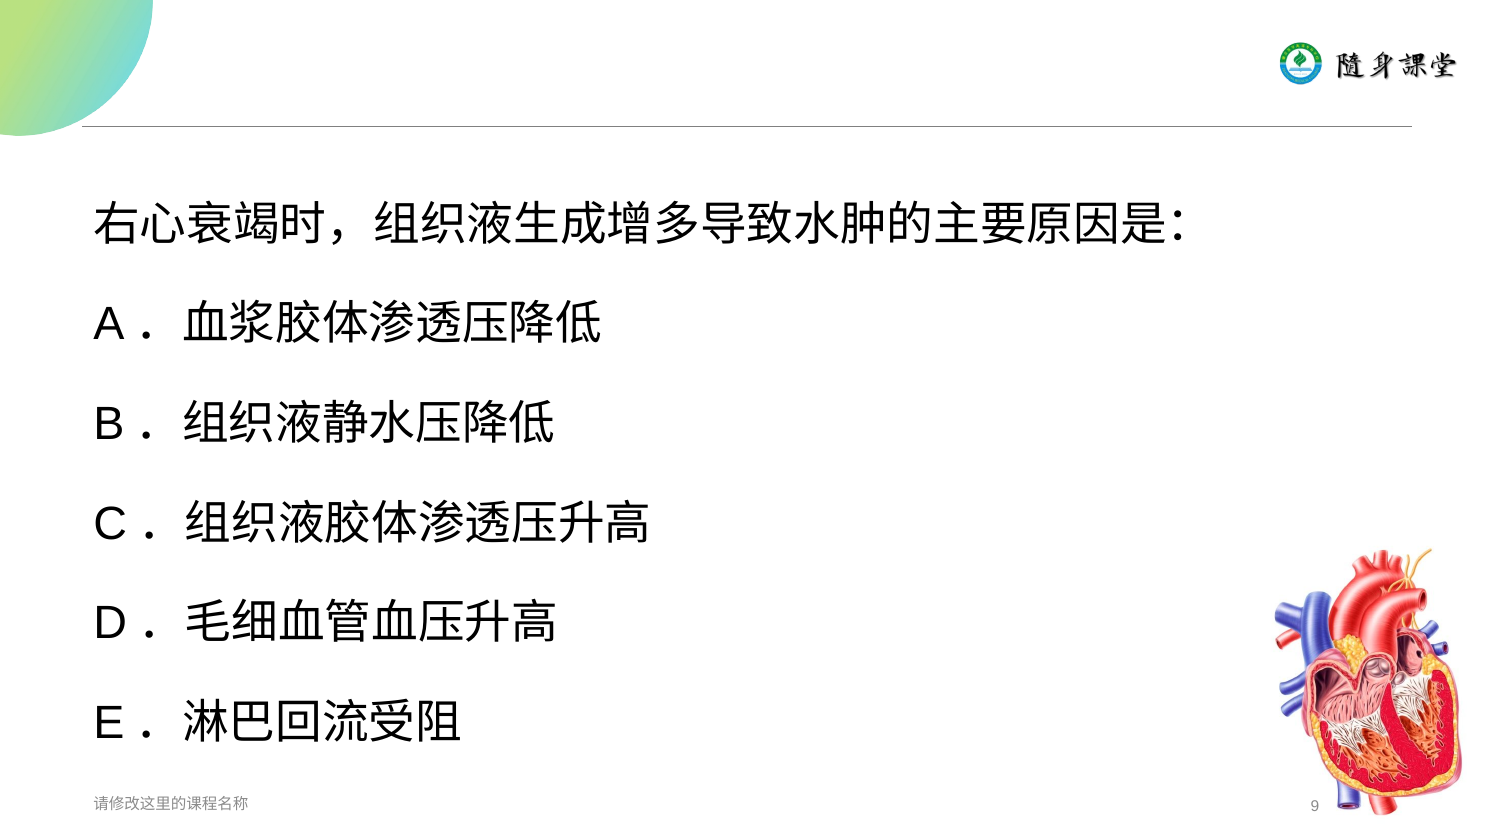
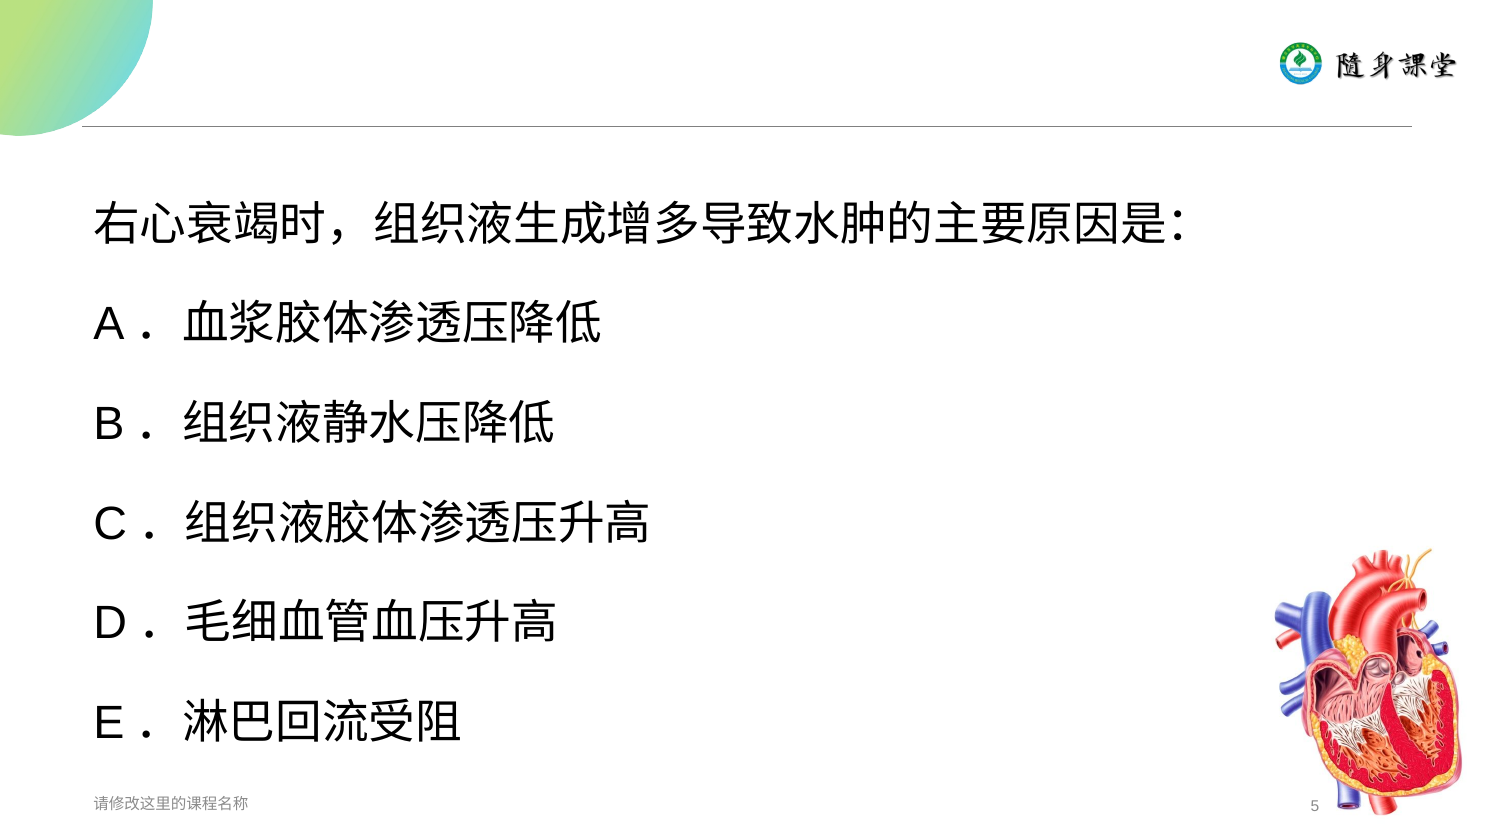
9: 9 -> 5
